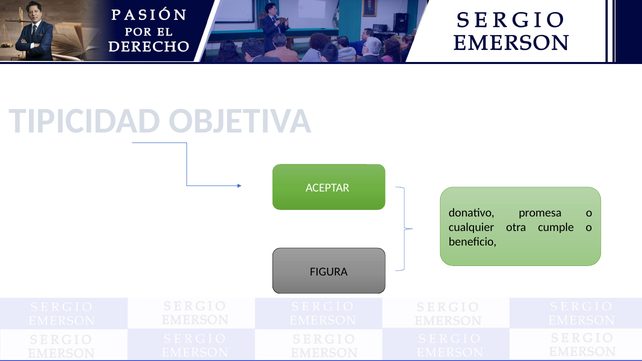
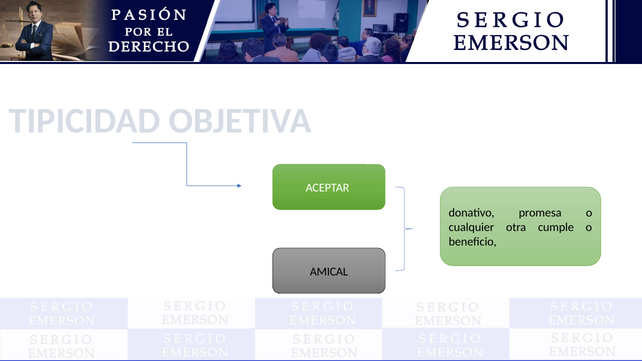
FIGURA: FIGURA -> AMICAL
